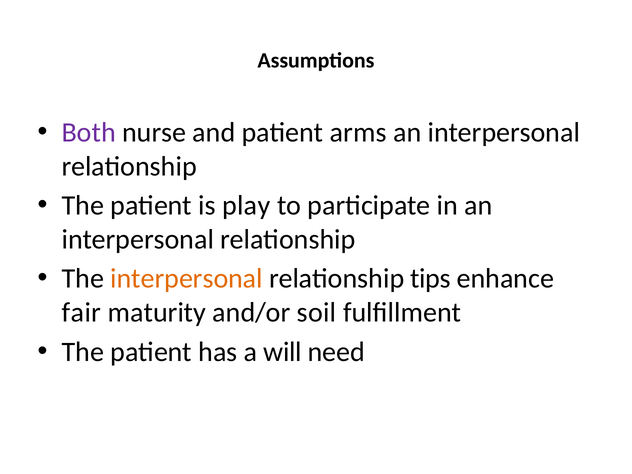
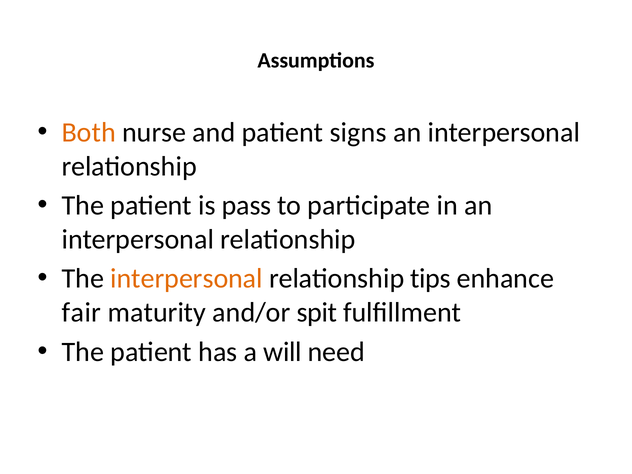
Both colour: purple -> orange
arms: arms -> signs
play: play -> pass
soil: soil -> spit
